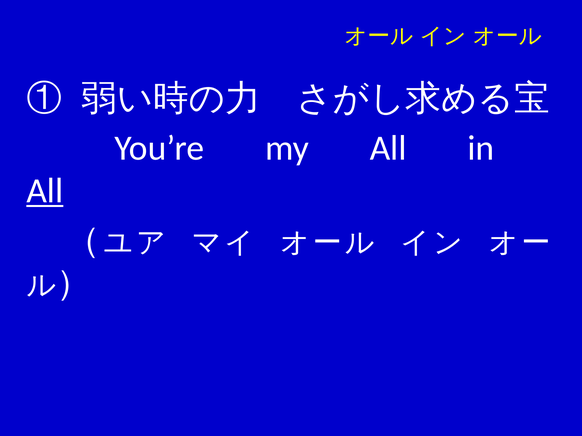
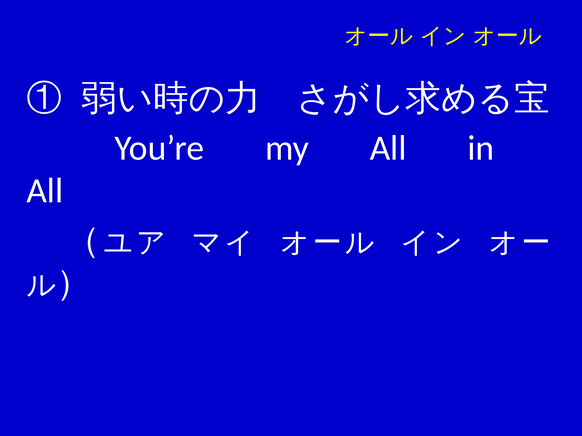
All at (45, 191) underline: present -> none
